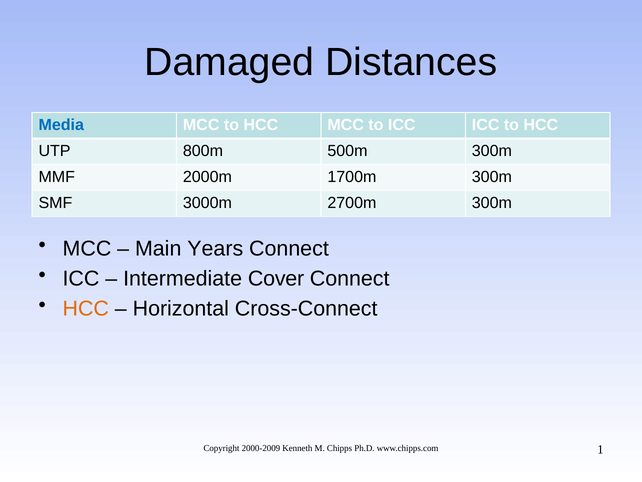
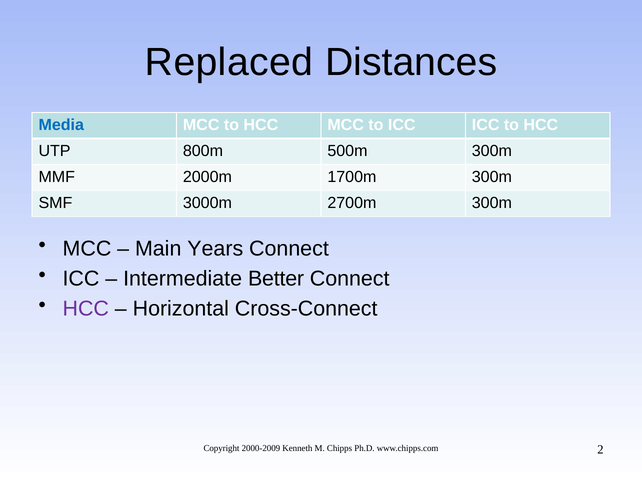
Damaged: Damaged -> Replaced
Cover: Cover -> Better
HCC at (86, 308) colour: orange -> purple
1: 1 -> 2
